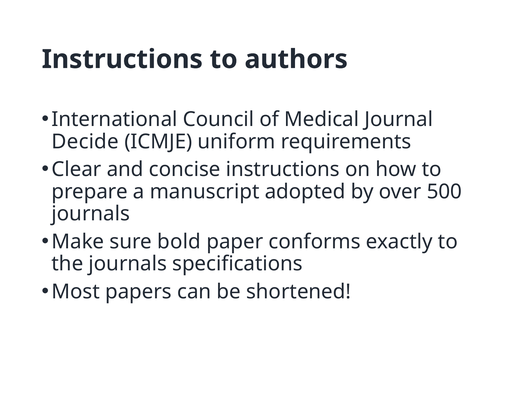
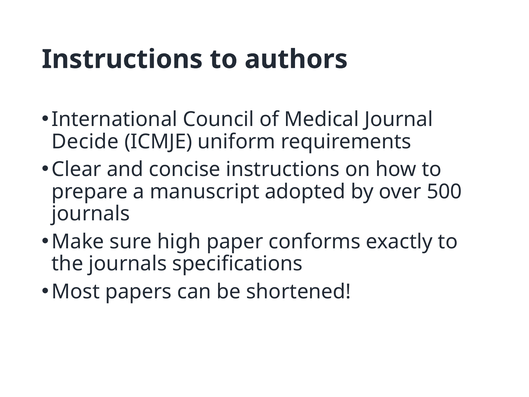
bold: bold -> high
